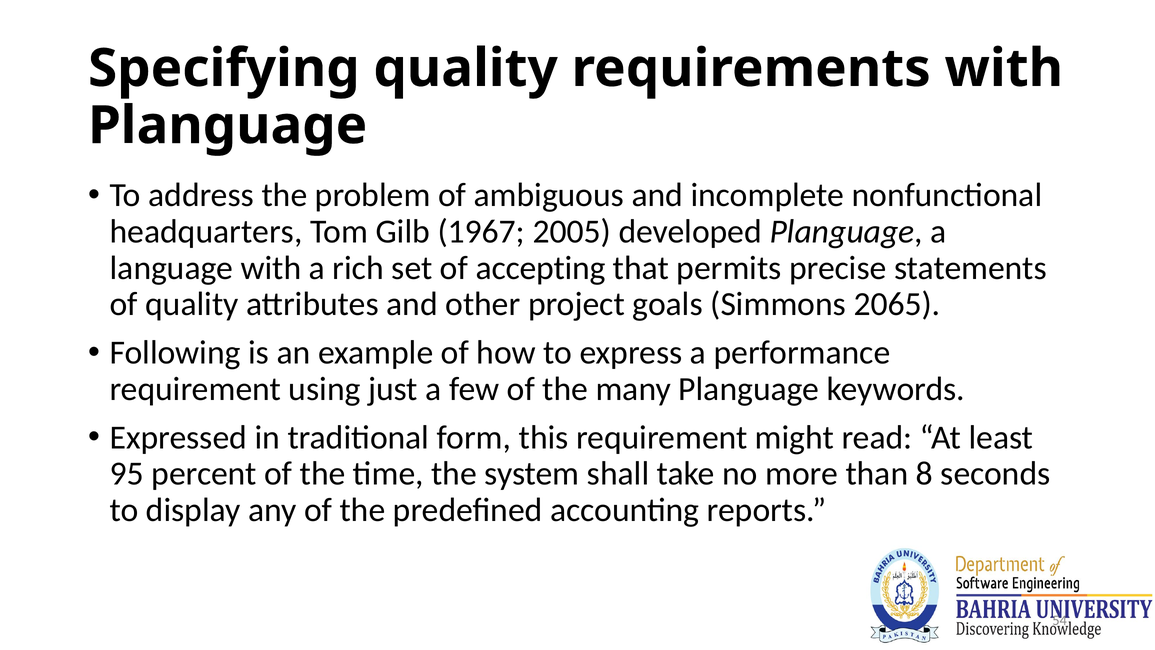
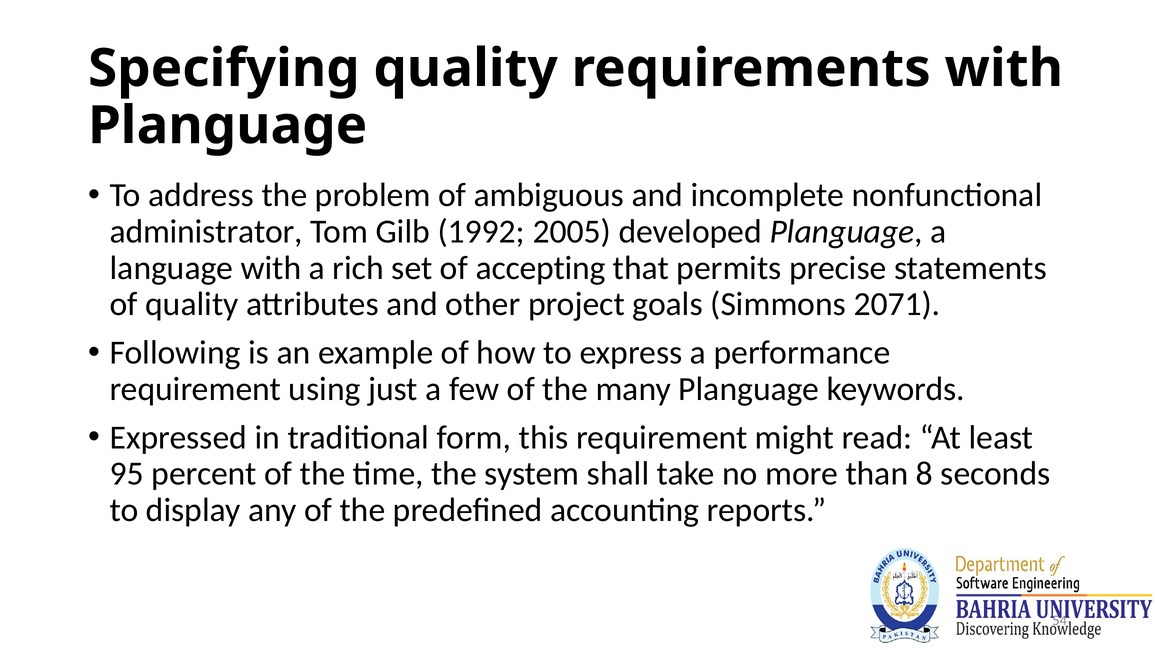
headquarters: headquarters -> administrator
1967: 1967 -> 1992
2065: 2065 -> 2071
